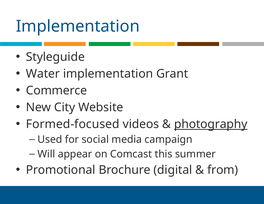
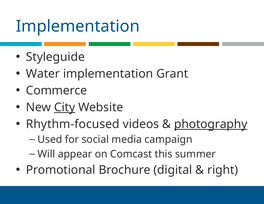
City underline: none -> present
Formed-focused: Formed-focused -> Rhythm-focused
from: from -> right
